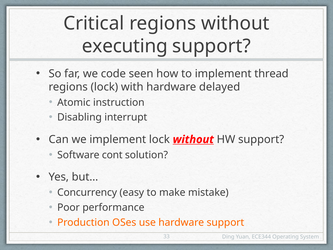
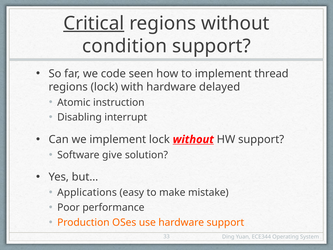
Critical underline: none -> present
executing: executing -> condition
cont: cont -> give
Concurrency: Concurrency -> Applications
